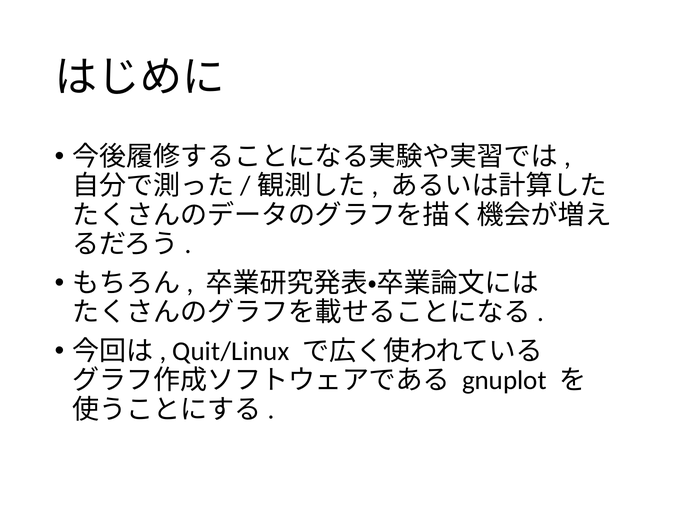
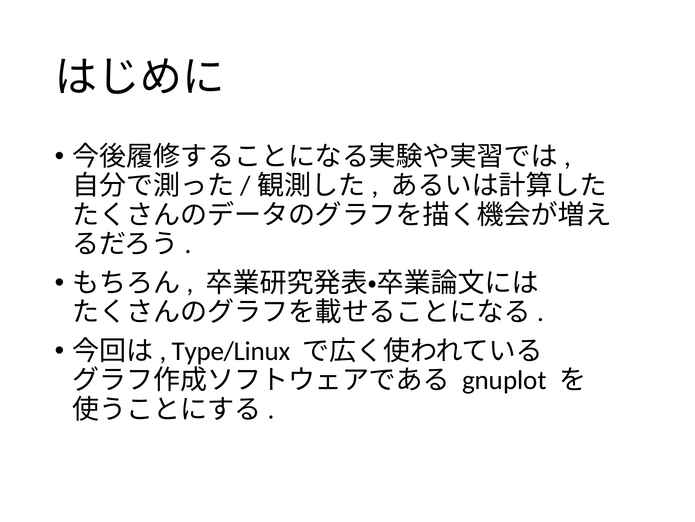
Quit/Linux: Quit/Linux -> Type/Linux
